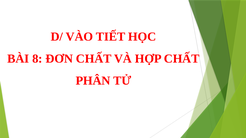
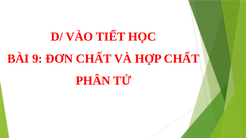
8: 8 -> 9
